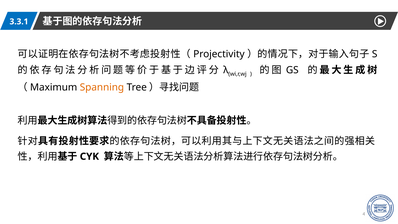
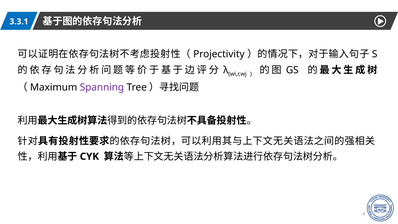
Spanning colour: orange -> purple
